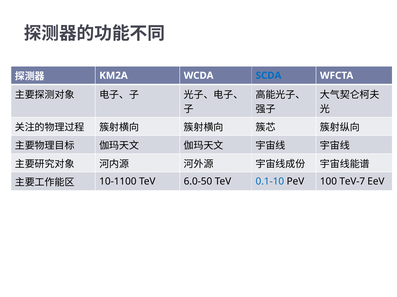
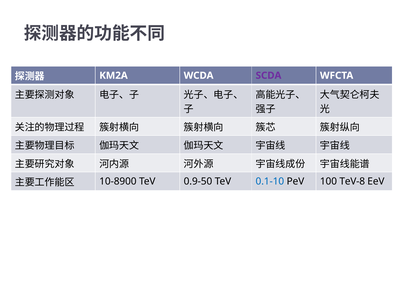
SCDA colour: blue -> purple
10-1100: 10-1100 -> 10-8900
6.0-50: 6.0-50 -> 0.9-50
TeV-7: TeV-7 -> TeV-8
